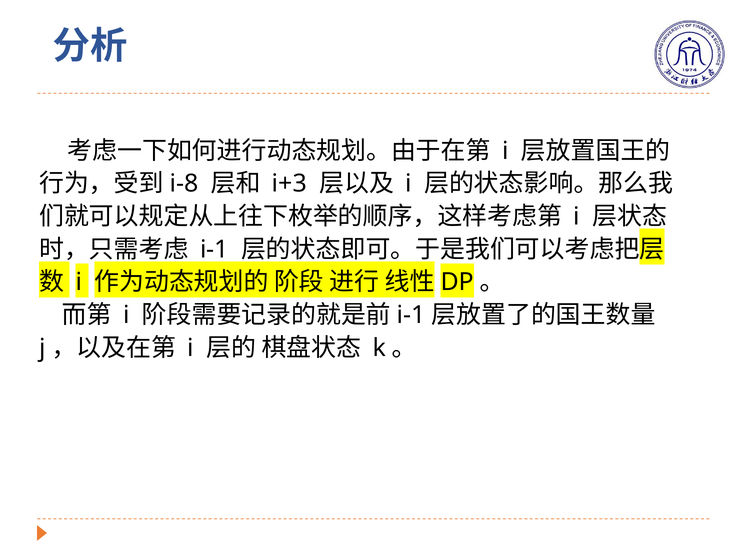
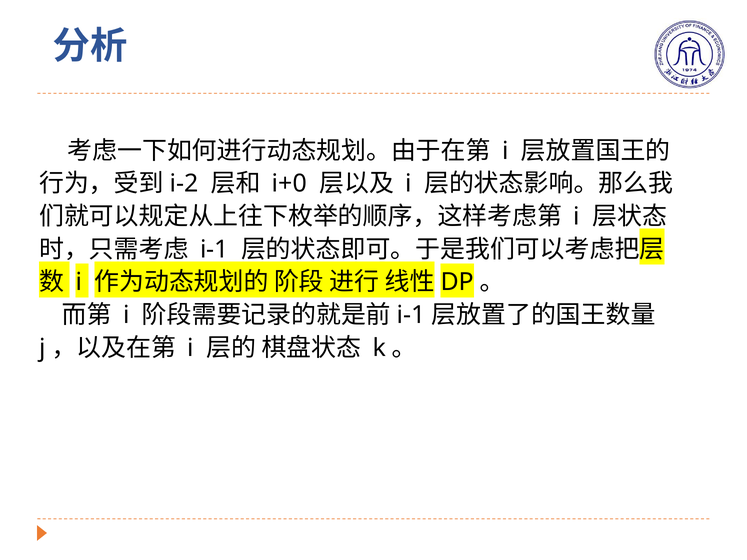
i-8: i-8 -> i-2
i+3: i+3 -> i+0
